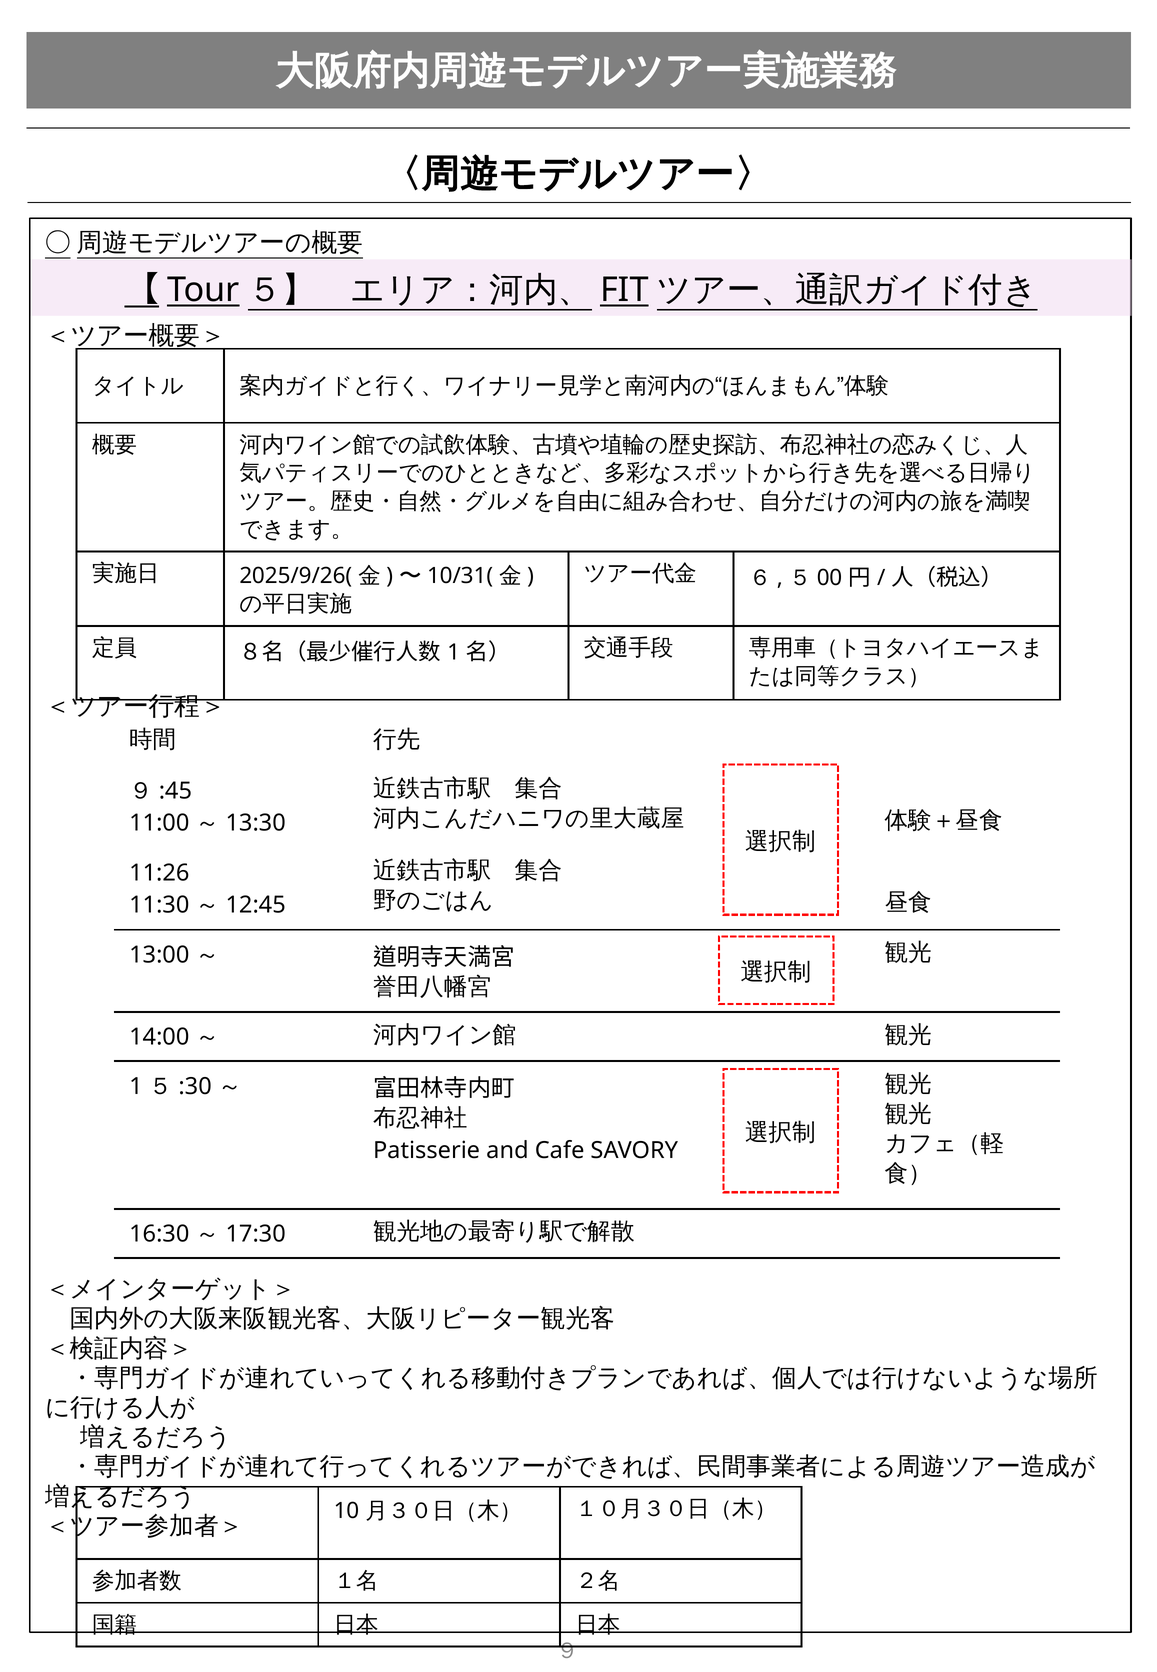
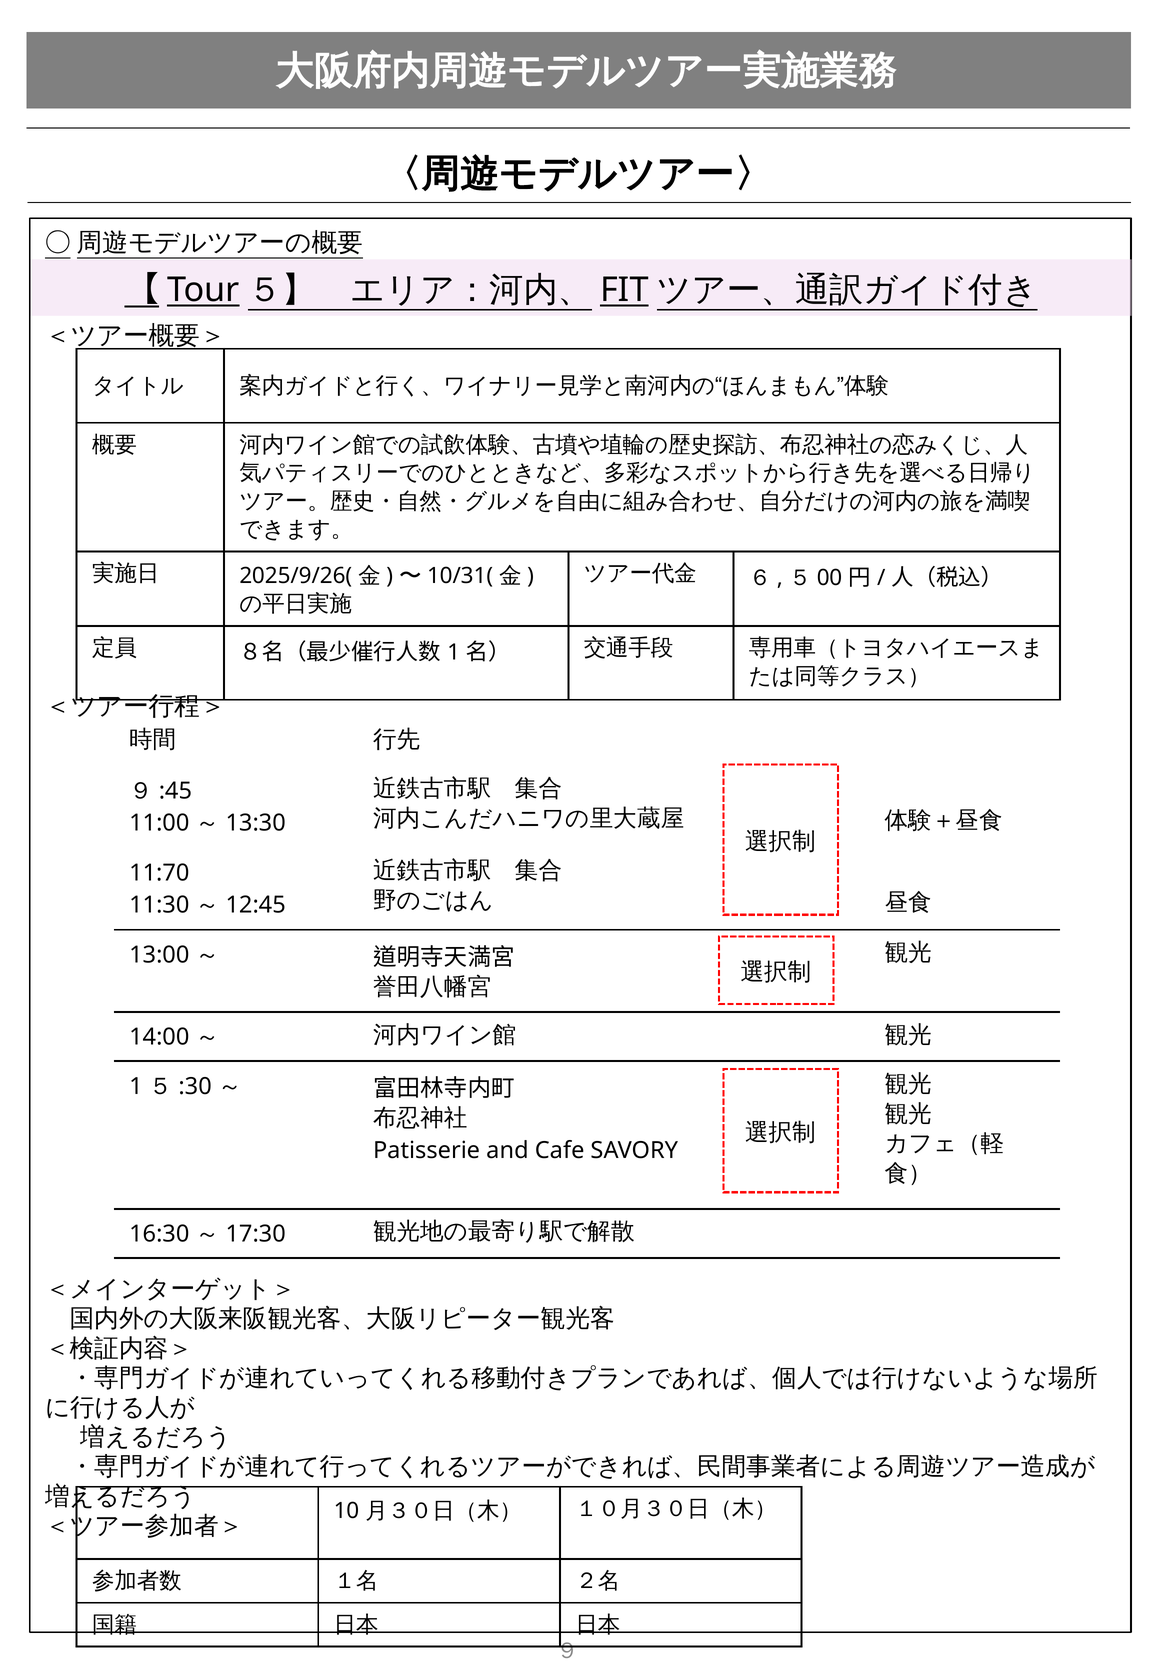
11:26: 11:26 -> 11:70
